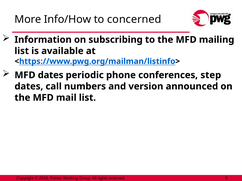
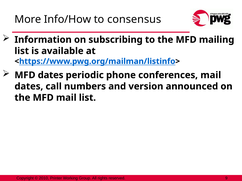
concerned: concerned -> consensus
conferences step: step -> mail
